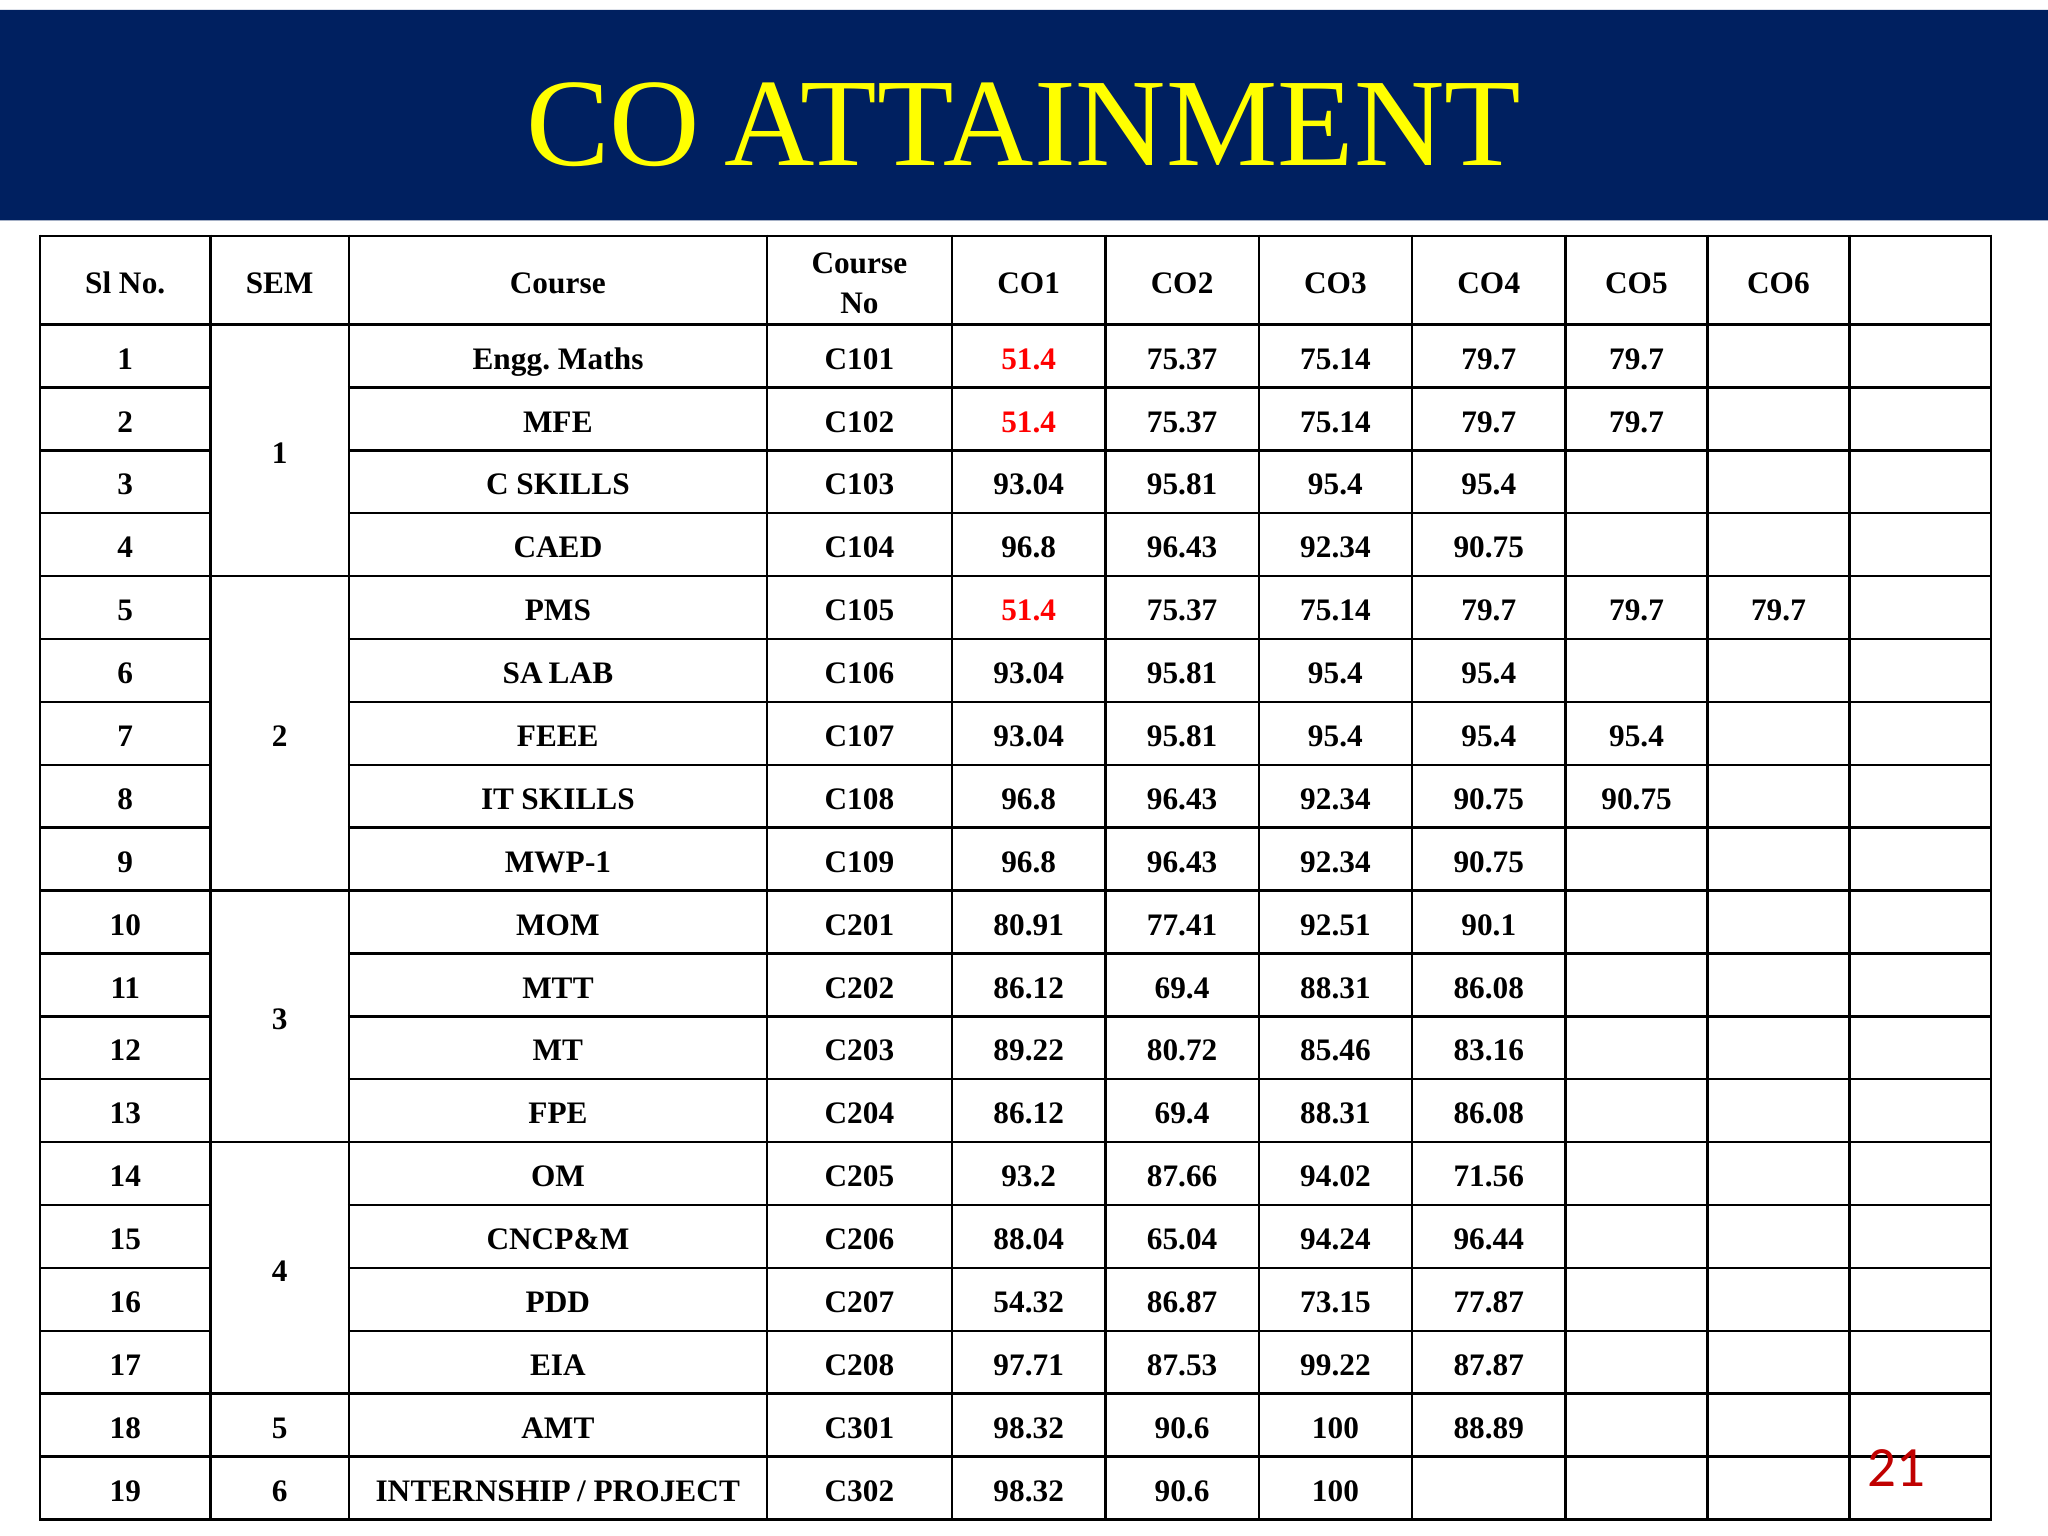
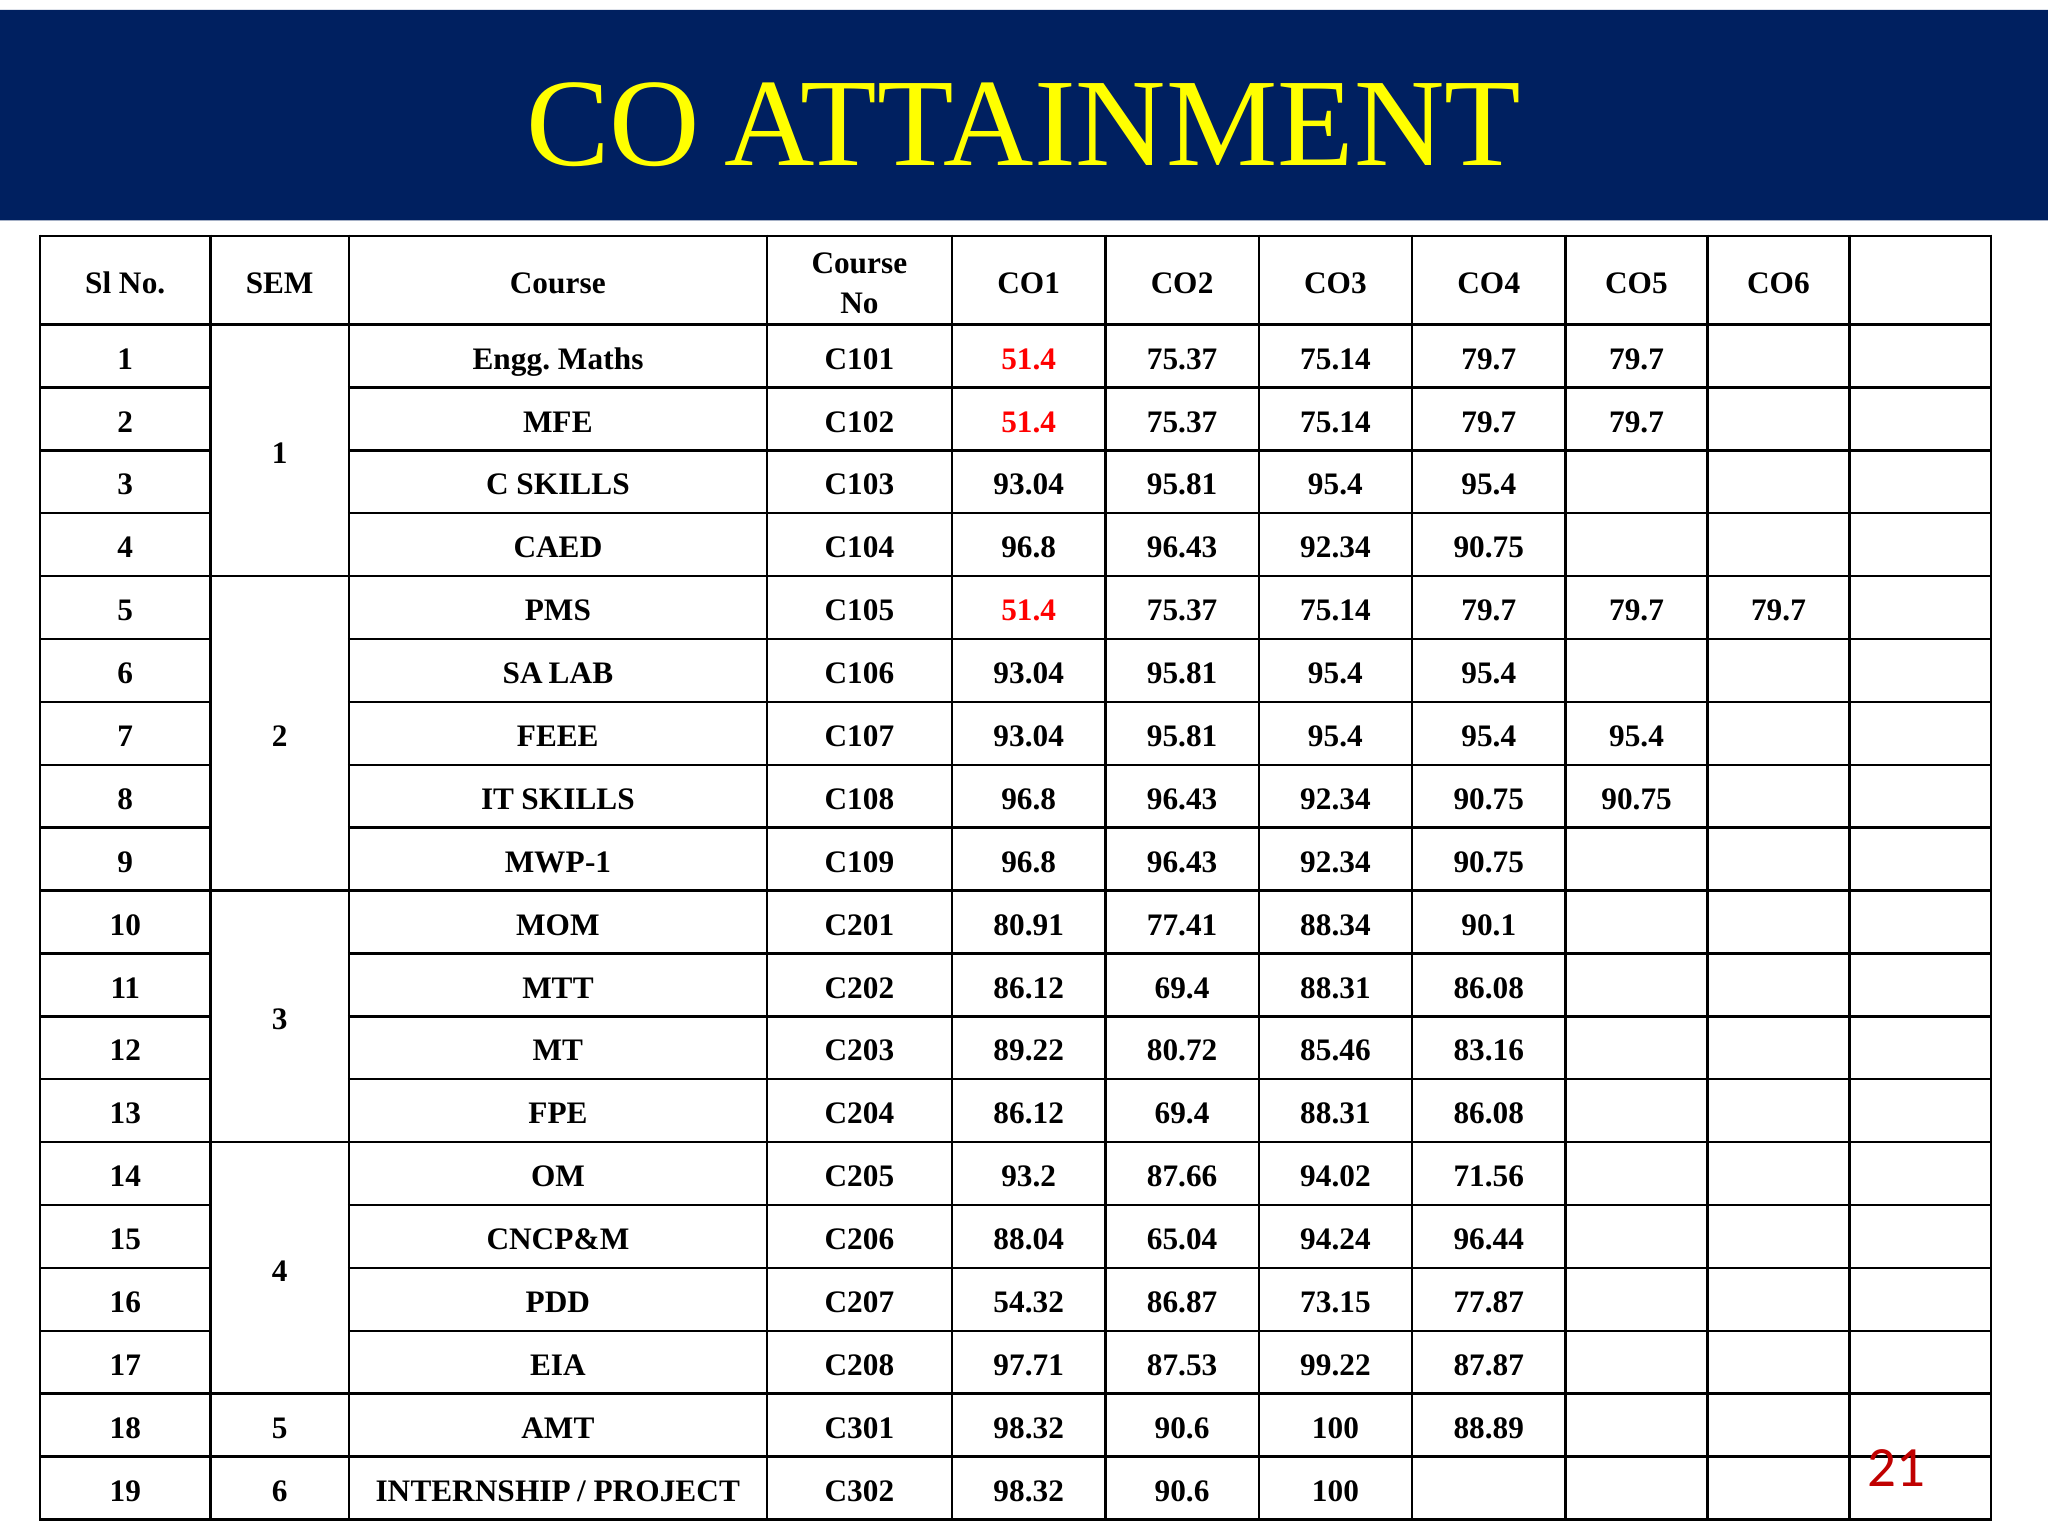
92.51: 92.51 -> 88.34
